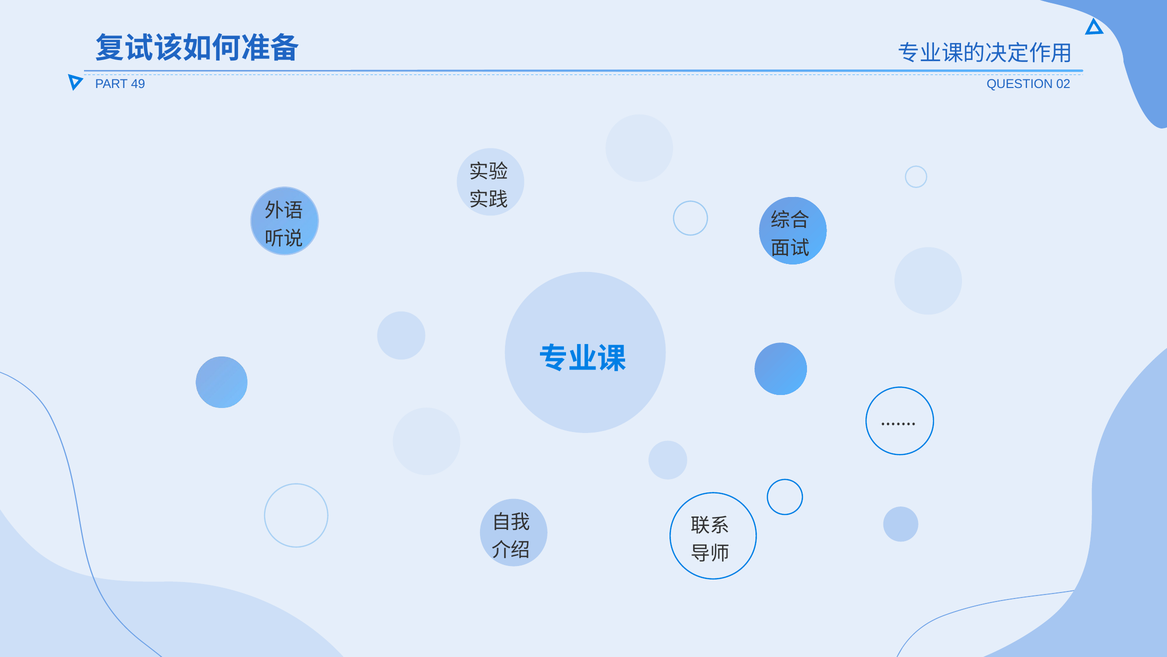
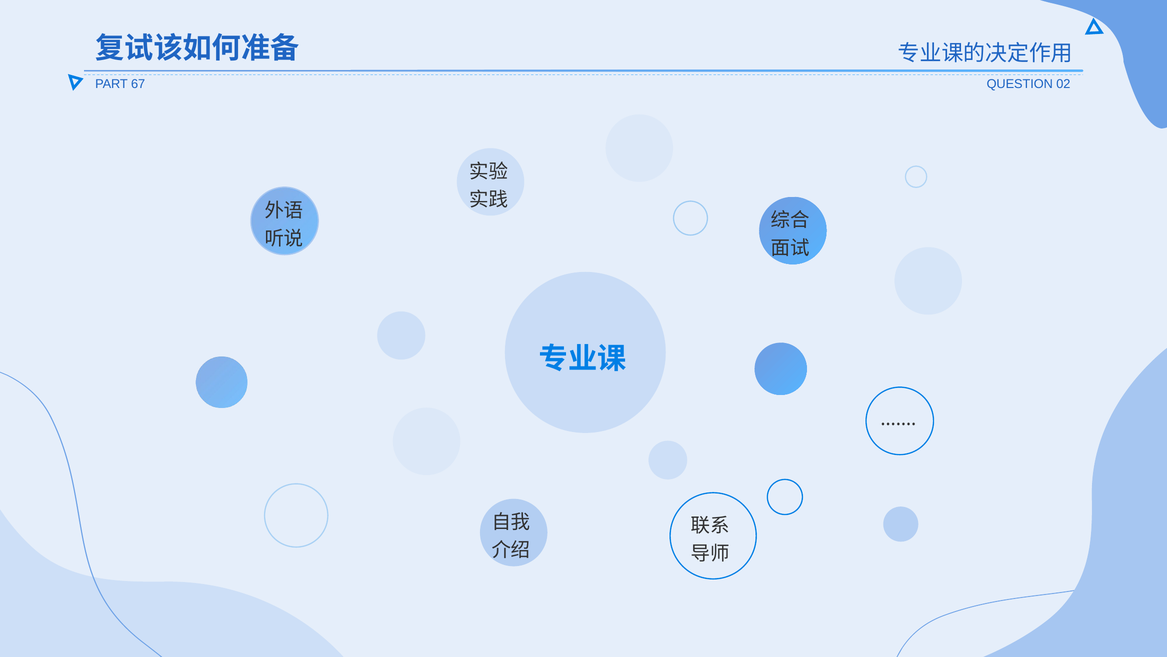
49: 49 -> 67
